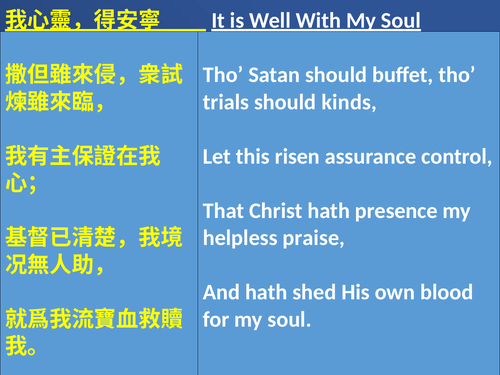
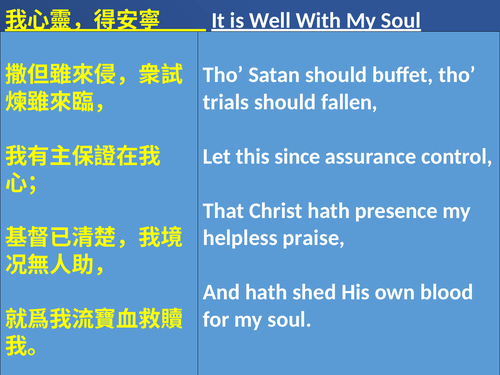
kinds: kinds -> fallen
risen: risen -> since
